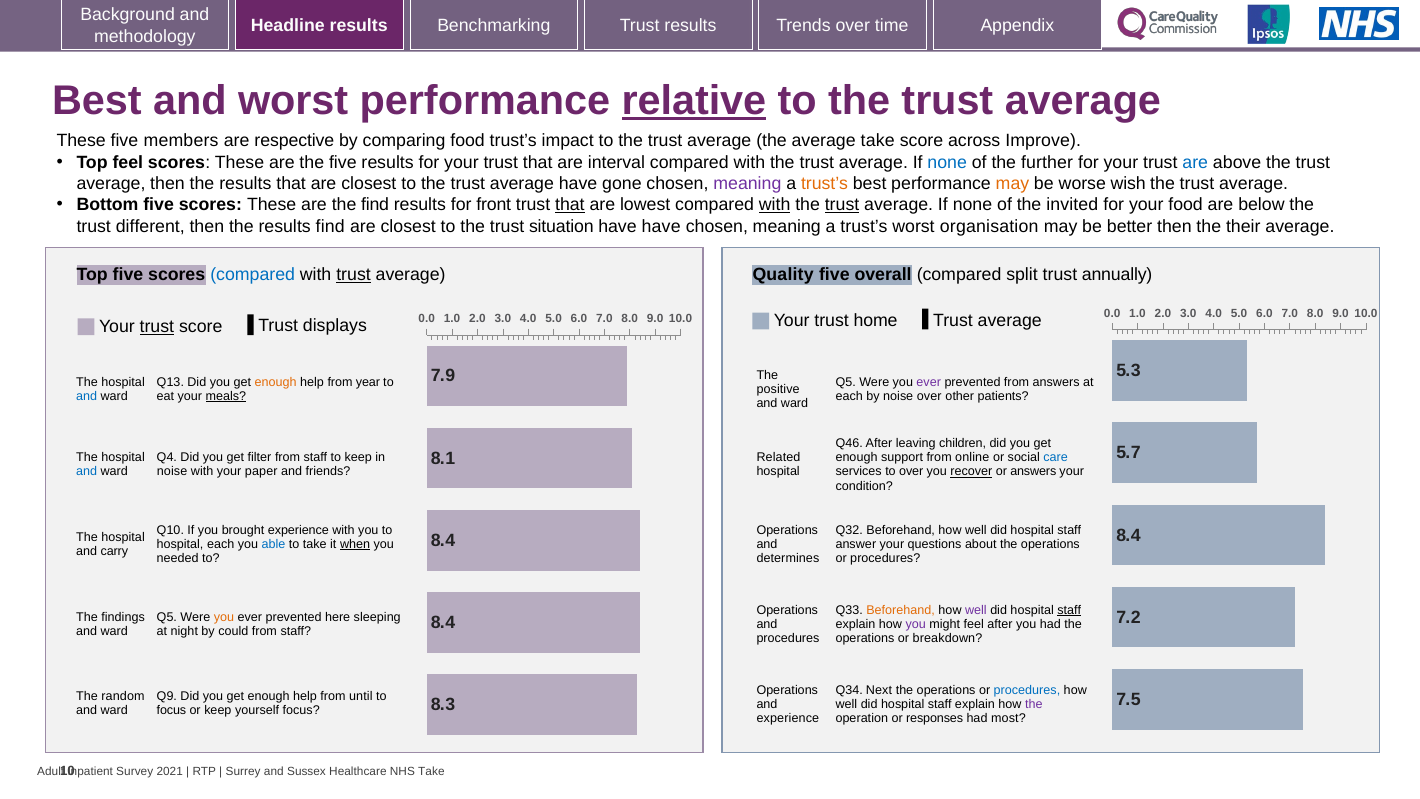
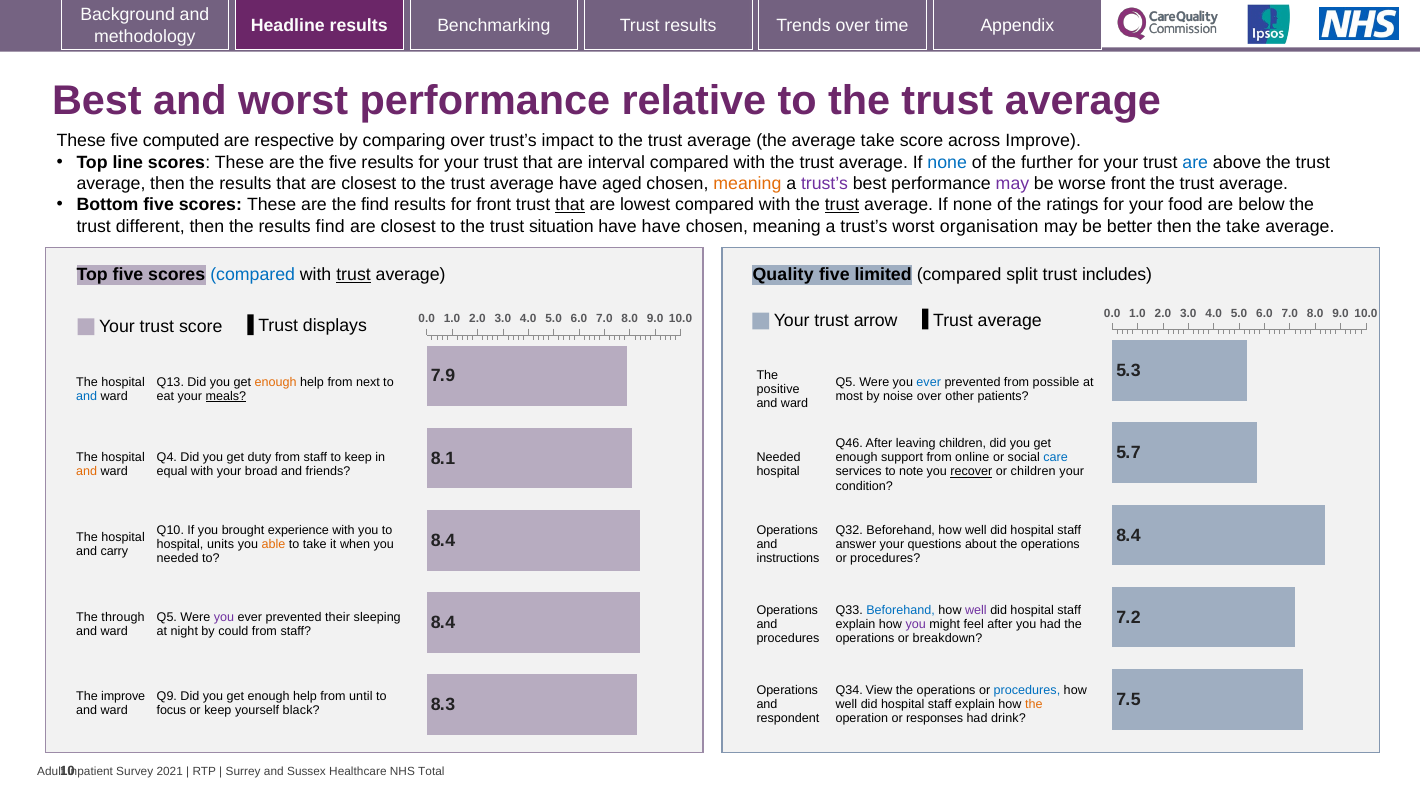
relative underline: present -> none
members: members -> computed
comparing food: food -> over
Top feel: feel -> line
gone: gone -> aged
meaning at (747, 184) colour: purple -> orange
trust’s at (825, 184) colour: orange -> purple
may at (1012, 184) colour: orange -> purple
worse wish: wish -> front
with at (775, 205) underline: present -> none
invited: invited -> ratings
the their: their -> take
overall: overall -> limited
annually: annually -> includes
trust at (157, 327) underline: present -> none
home: home -> arrow
year: year -> next
ever at (929, 382) colour: purple -> blue
from answers: answers -> possible
each at (849, 396): each -> most
filter: filter -> duty
Related at (779, 458): Related -> Needed
and at (87, 471) colour: blue -> orange
noise at (172, 471): noise -> equal
paper: paper -> broad
to over: over -> note
or answers: answers -> children
hospital each: each -> units
able colour: blue -> orange
when underline: present -> none
determines: determines -> instructions
Beforehand at (901, 610) colour: orange -> blue
staff at (1069, 610) underline: present -> none
findings: findings -> through
you at (224, 617) colour: orange -> purple
here: here -> their
Next: Next -> View
The random: random -> improve
the at (1034, 704) colour: purple -> orange
yourself focus: focus -> black
experience at (788, 718): experience -> respondent
most: most -> drink
Take at (431, 771): Take -> Total
